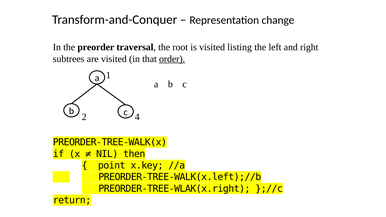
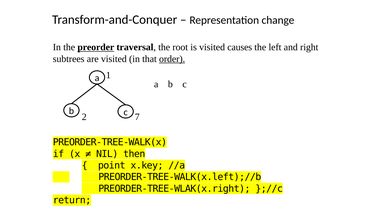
preorder underline: none -> present
listing: listing -> causes
4: 4 -> 7
